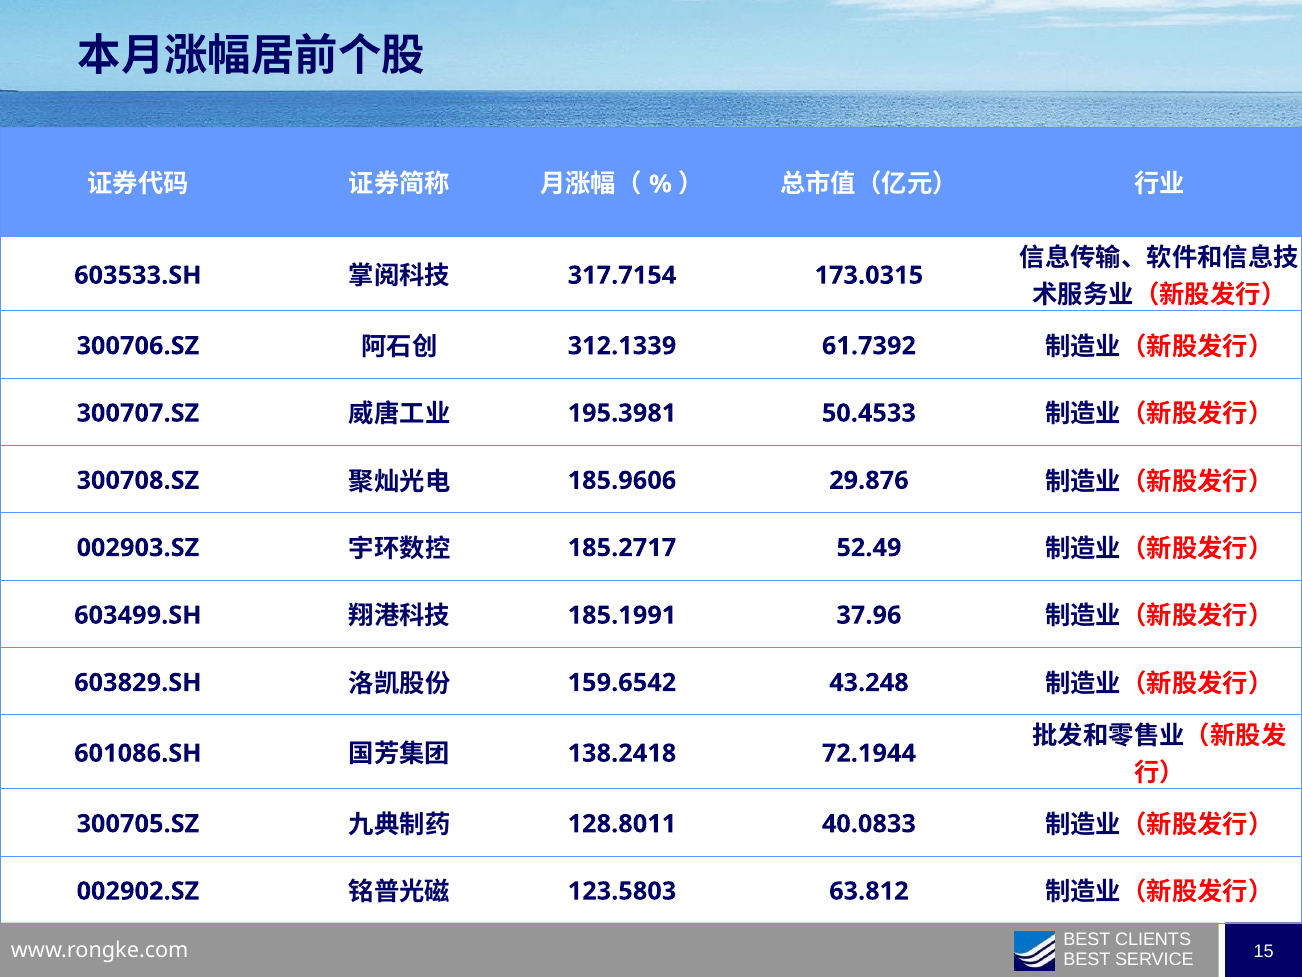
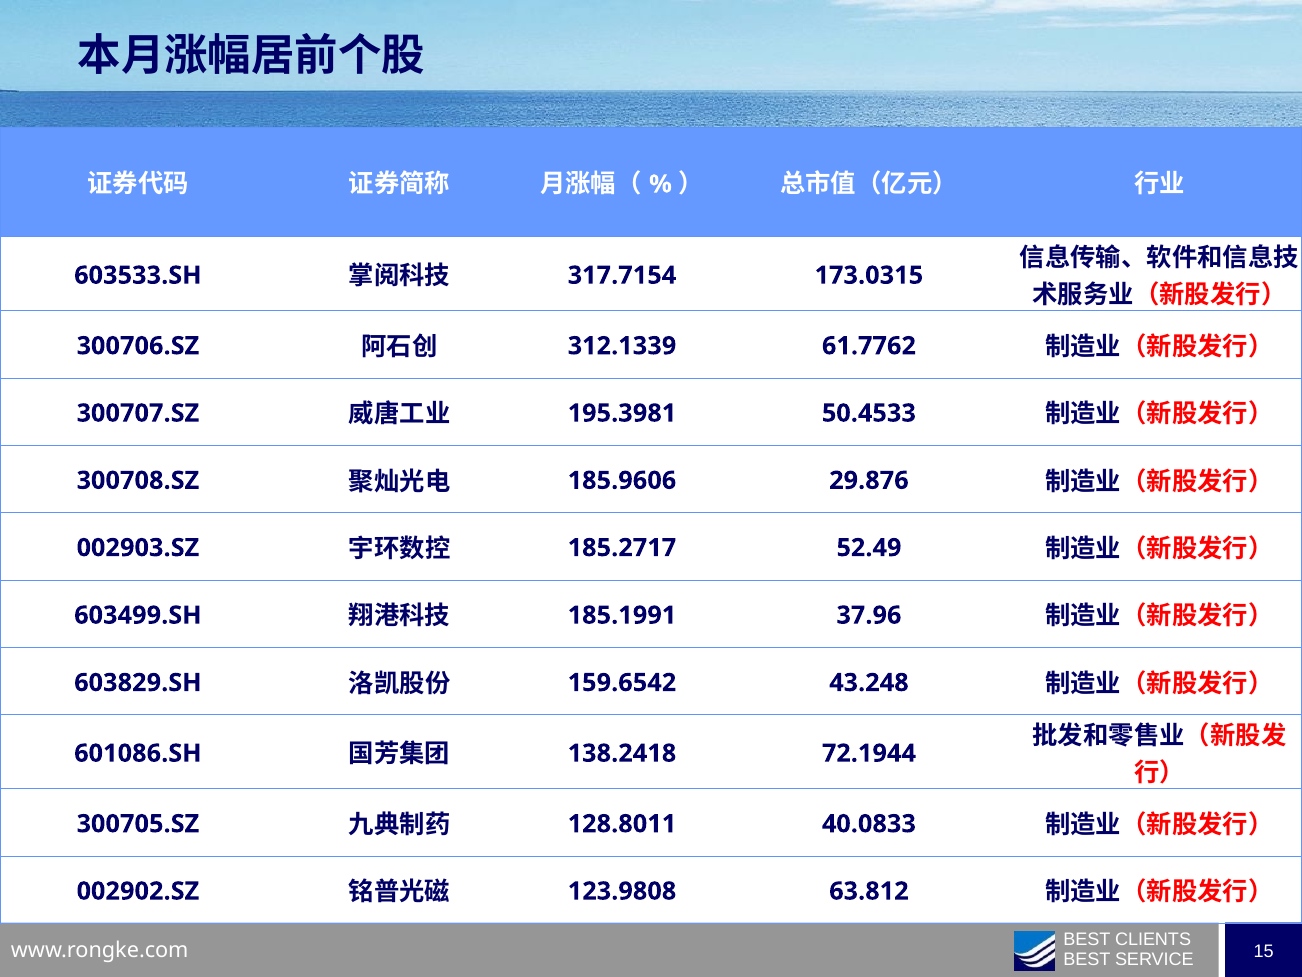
61.7392: 61.7392 -> 61.7762
123.5803: 123.5803 -> 123.9808
